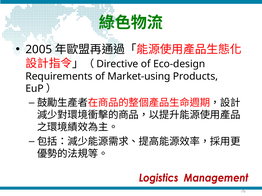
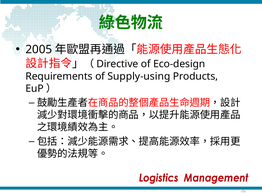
Market-using: Market-using -> Supply-using
